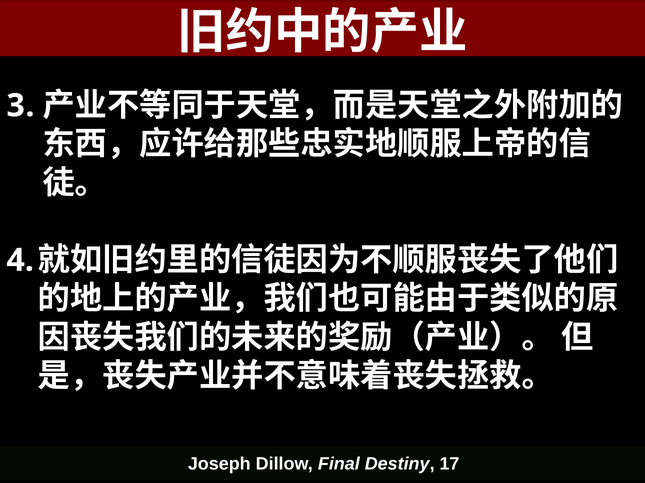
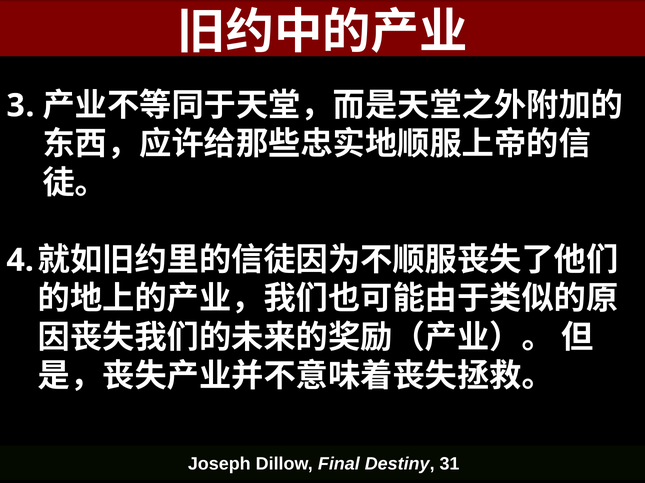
17: 17 -> 31
